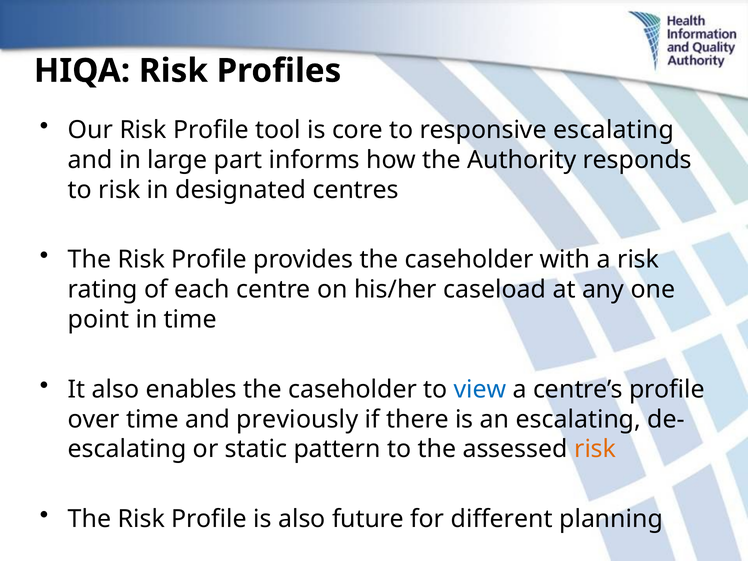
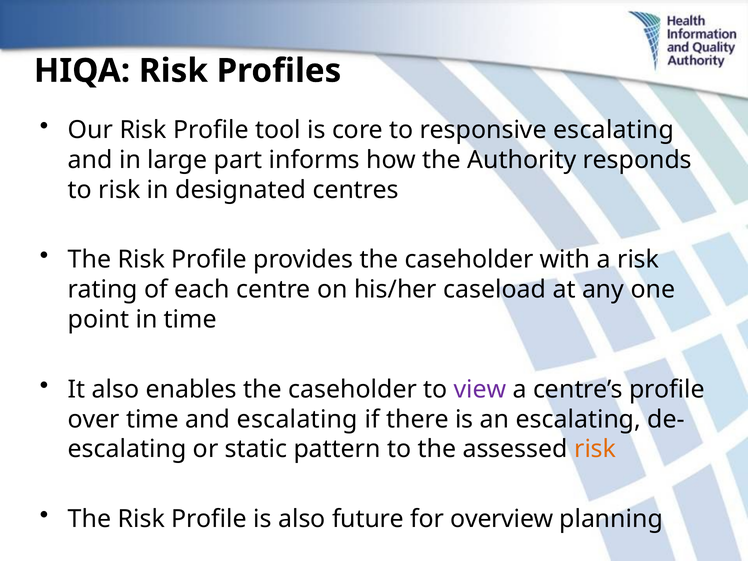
view colour: blue -> purple
and previously: previously -> escalating
different: different -> overview
